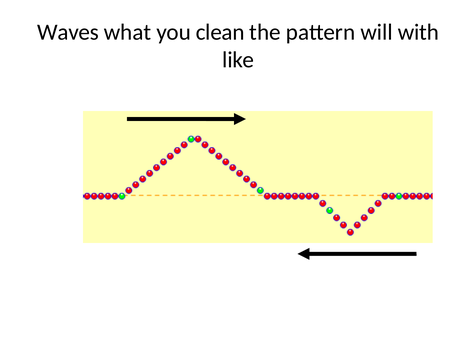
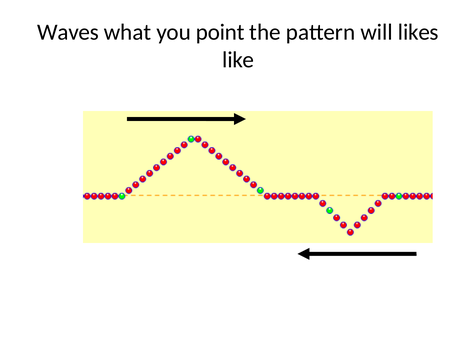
clean: clean -> point
with: with -> likes
